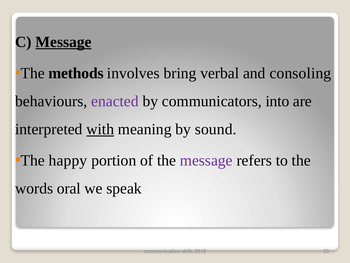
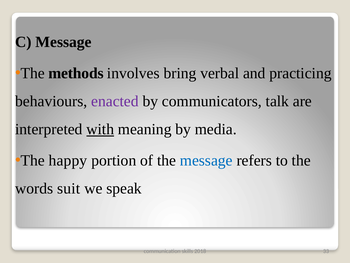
Message at (64, 42) underline: present -> none
consoling: consoling -> practicing
into: into -> talk
sound: sound -> media
message at (206, 160) colour: purple -> blue
oral: oral -> suit
